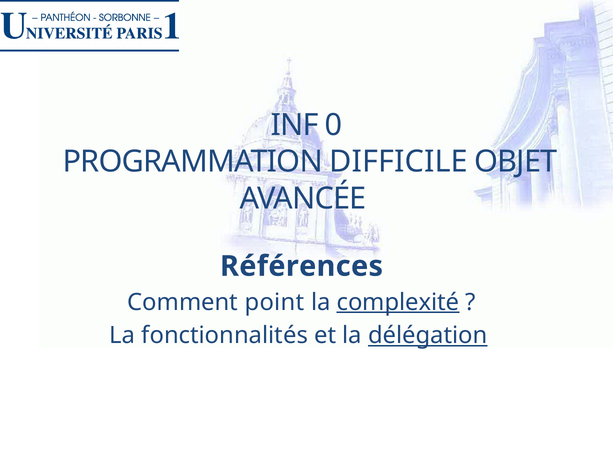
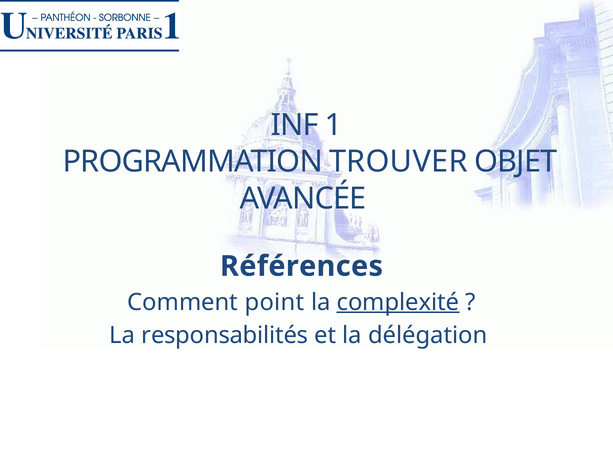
0: 0 -> 1
DIFFICILE: DIFFICILE -> TROUVER
fonctionnalités: fonctionnalités -> responsabilités
délégation underline: present -> none
